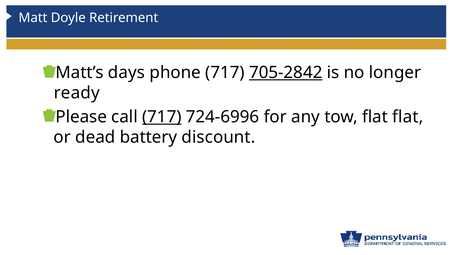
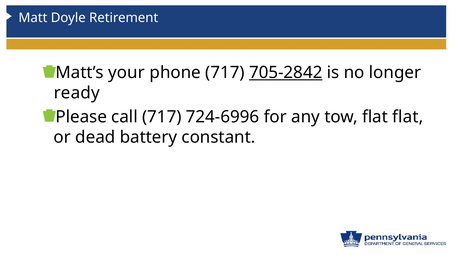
days: days -> your
717 at (162, 117) underline: present -> none
discount: discount -> constant
